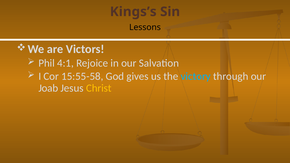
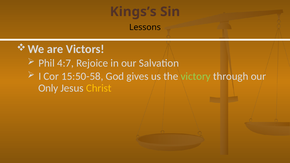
4:1: 4:1 -> 4:7
15:55-58: 15:55-58 -> 15:50-58
victory colour: light blue -> light green
Joab: Joab -> Only
